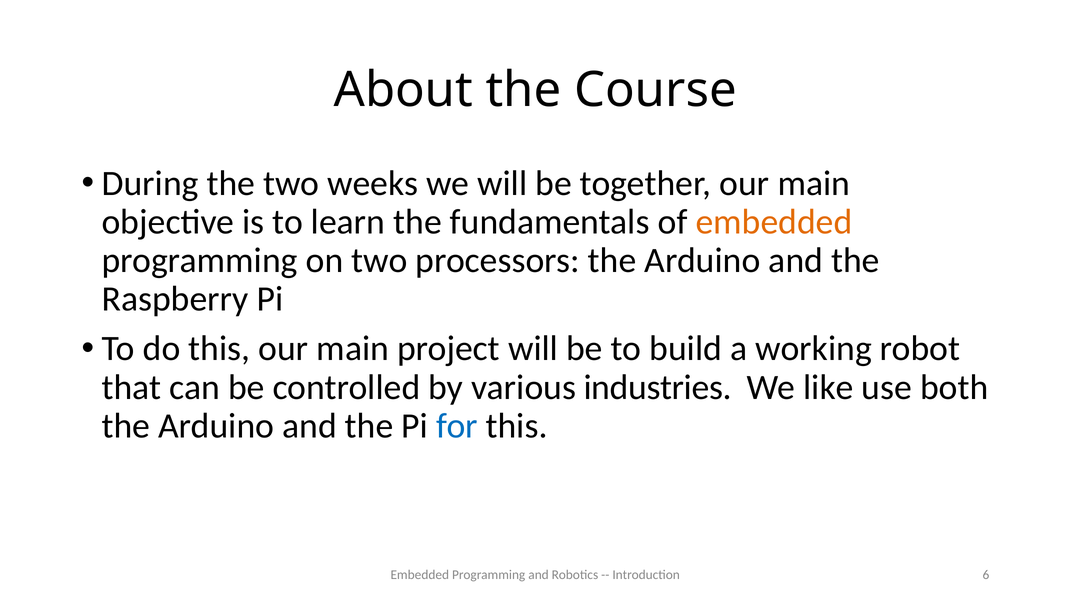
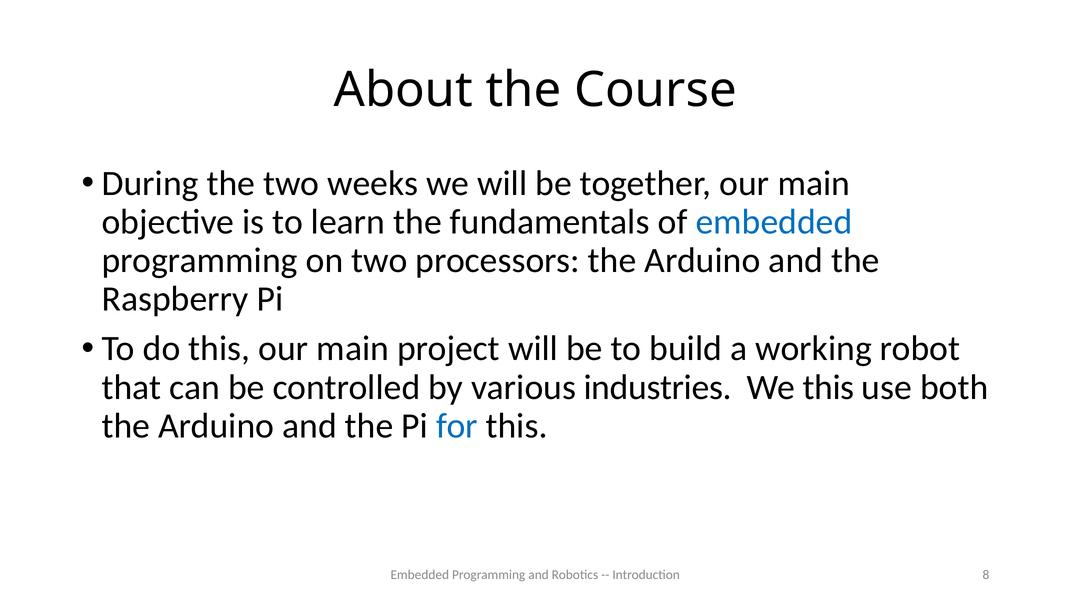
embedded at (774, 222) colour: orange -> blue
We like: like -> this
6: 6 -> 8
